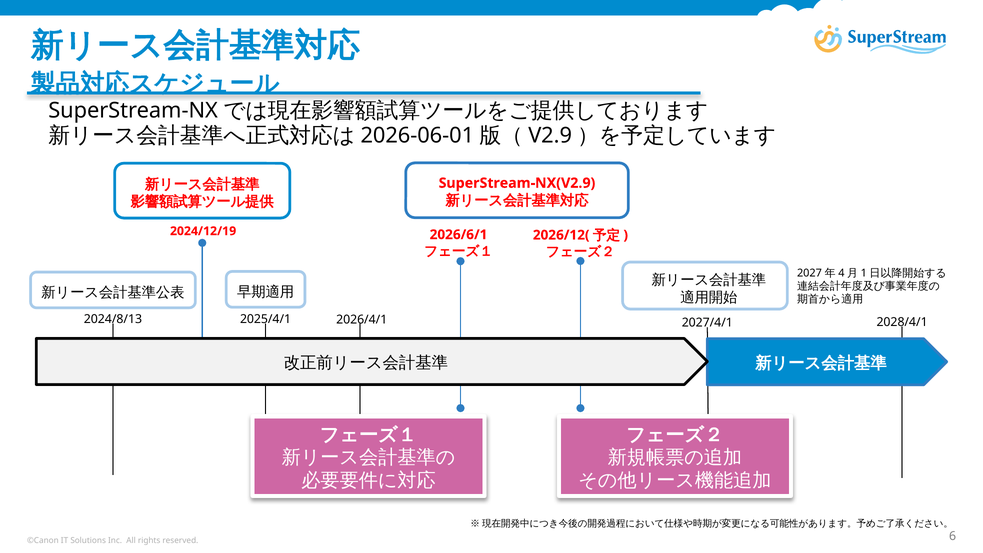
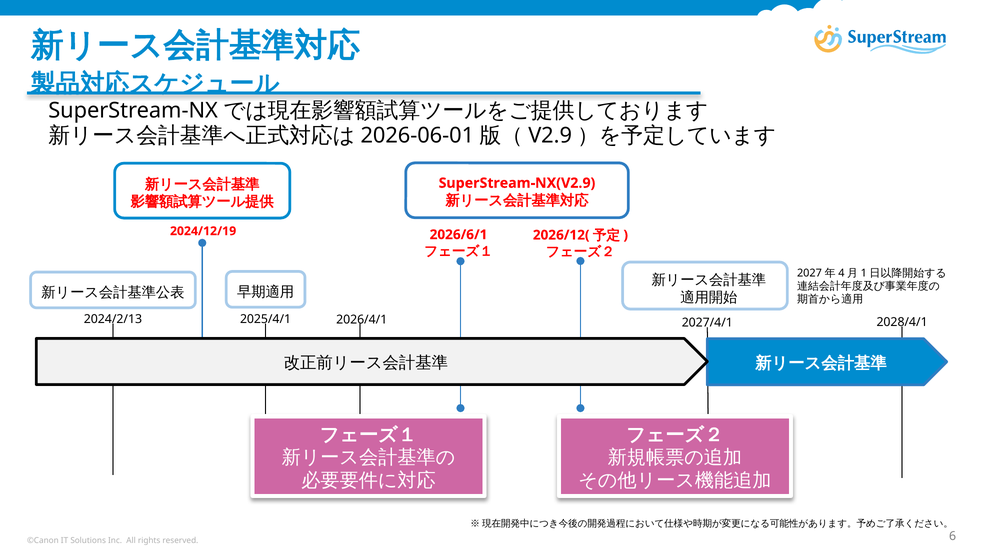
2024/8/13: 2024/8/13 -> 2024/2/13
